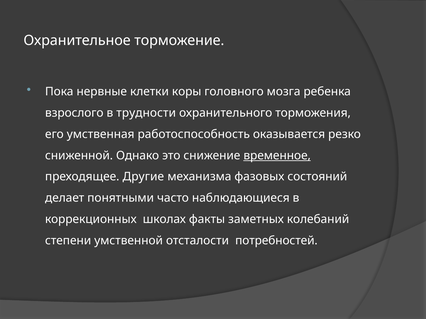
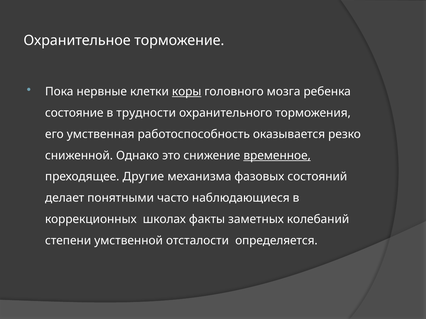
коры underline: none -> present
взрослого: взрослого -> состояние
потребностей: потребностей -> определяется
